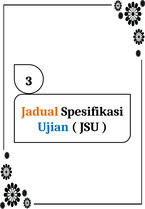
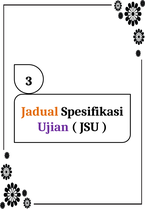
Ujian colour: blue -> purple
